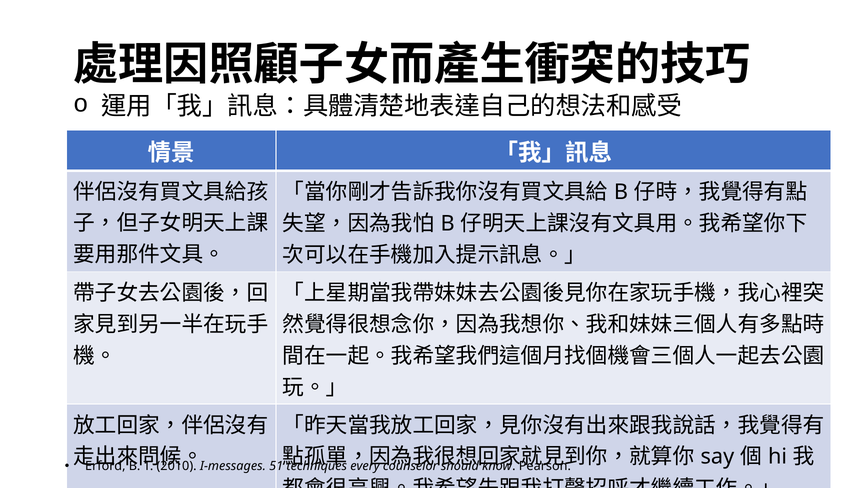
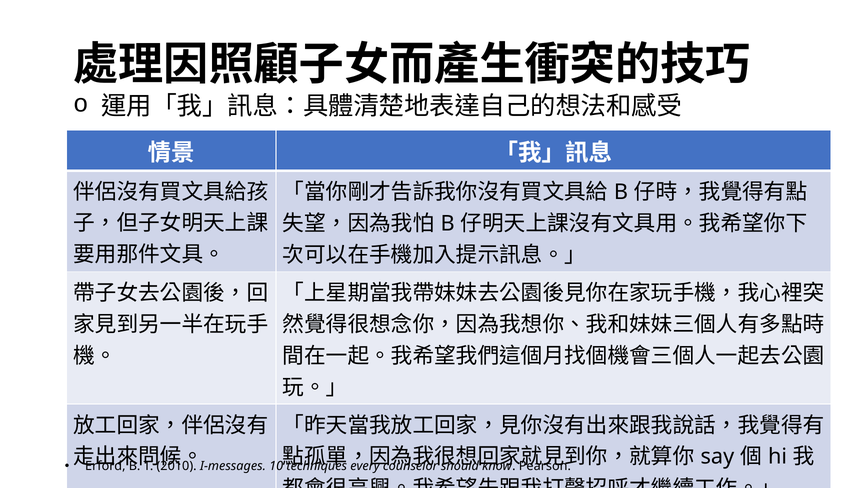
51: 51 -> 10
